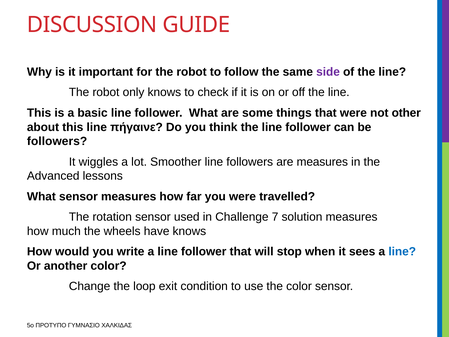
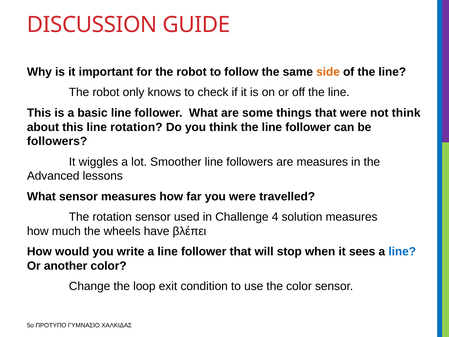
side colour: purple -> orange
not other: other -> think
line πήγαινε: πήγαινε -> rotation
7: 7 -> 4
have knows: knows -> βλέπει
